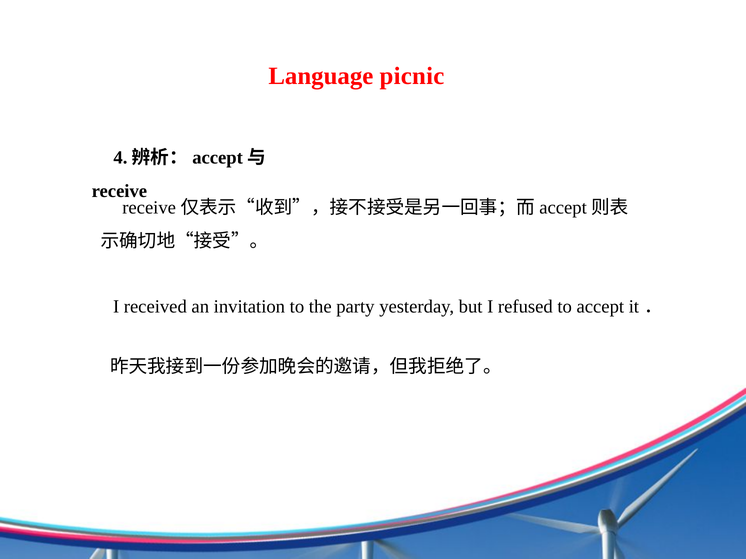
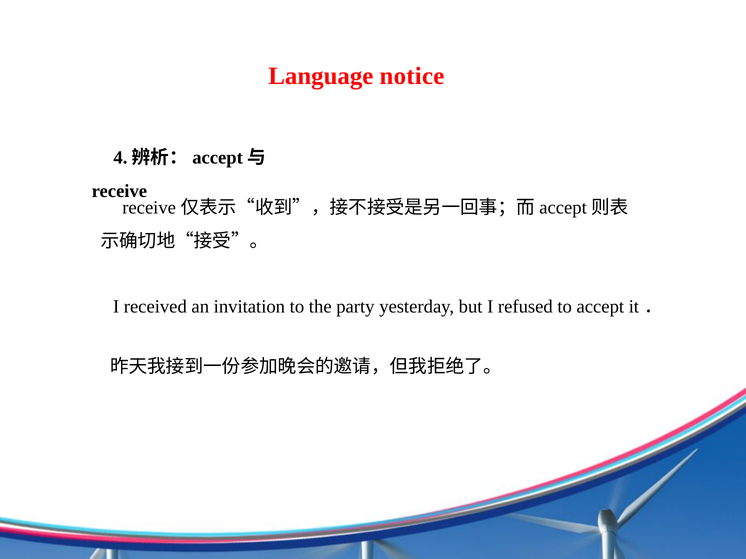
picnic: picnic -> notice
